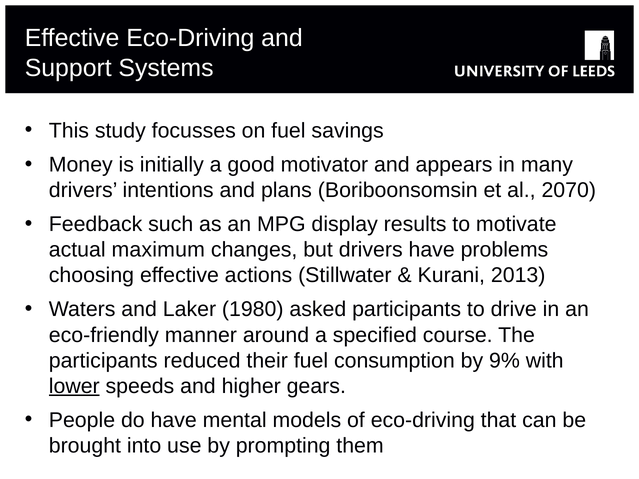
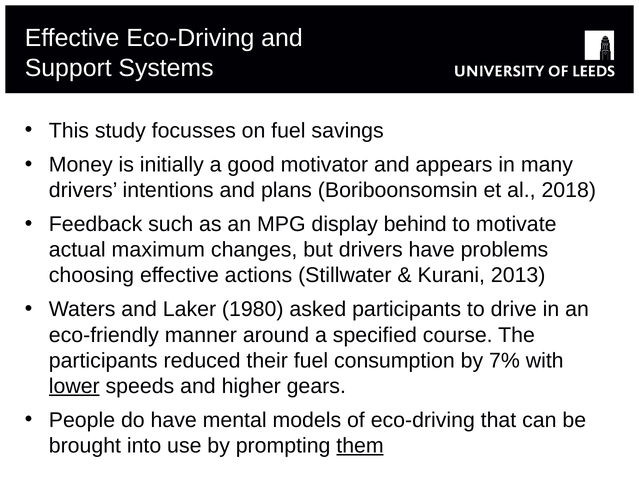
2070: 2070 -> 2018
results: results -> behind
9%: 9% -> 7%
them underline: none -> present
